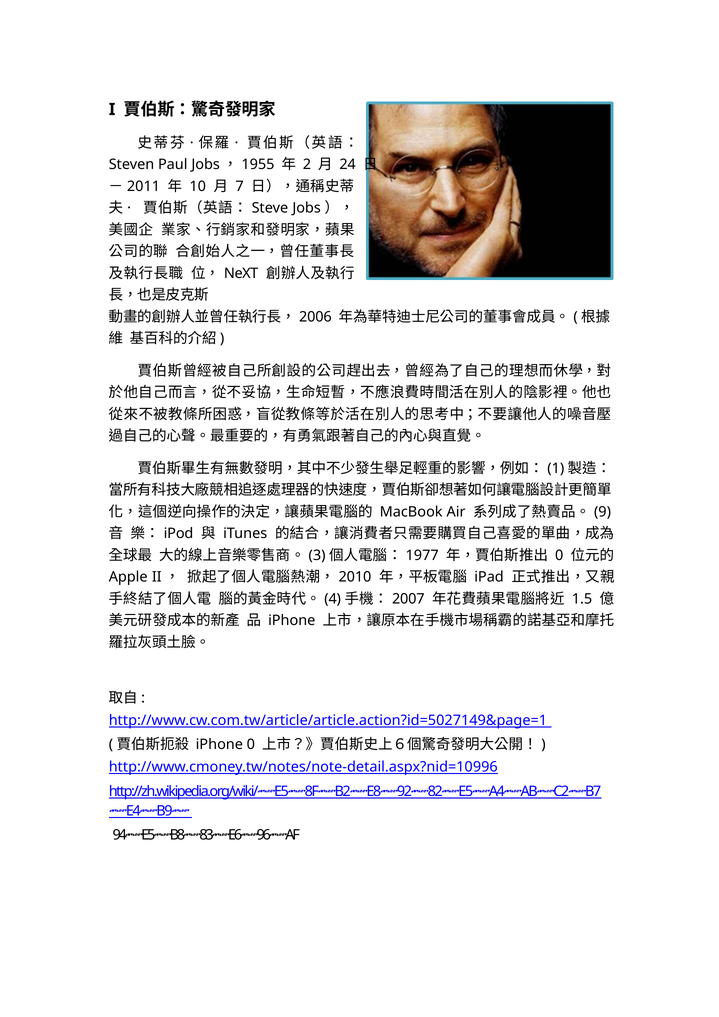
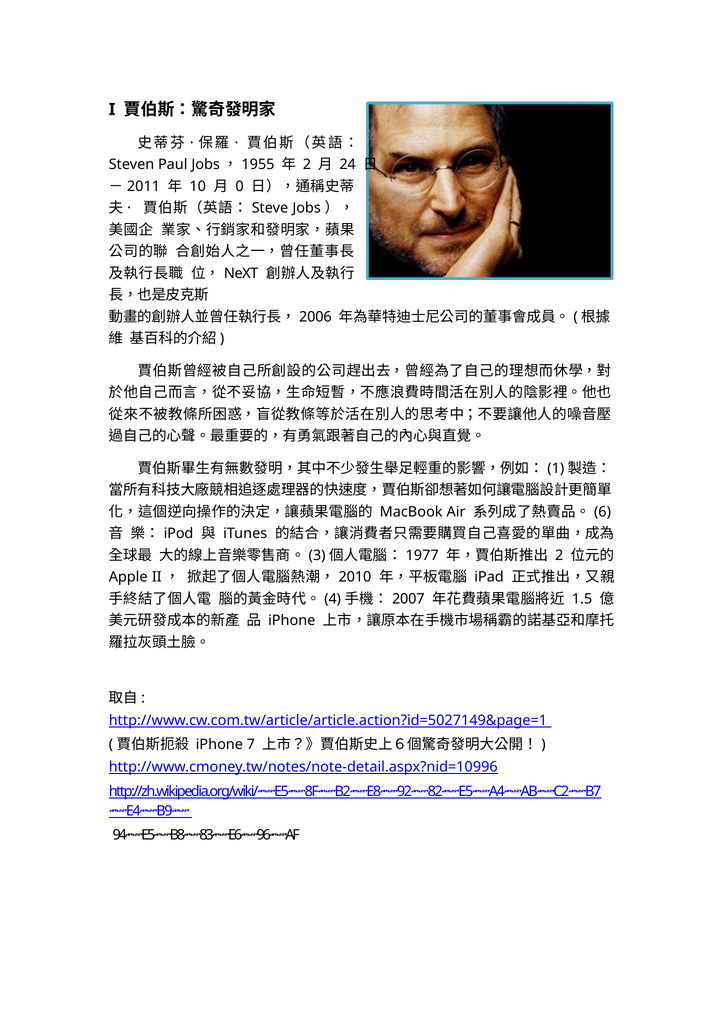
7: 7 -> 0
9: 9 -> 6
0 at (559, 556): 0 -> 2
iPhone 0: 0 -> 7
